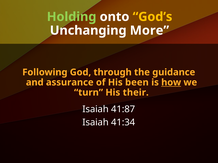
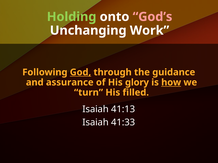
God’s colour: yellow -> pink
More: More -> Work
God underline: none -> present
been: been -> glory
their: their -> filled
41:87: 41:87 -> 41:13
41:34: 41:34 -> 41:33
